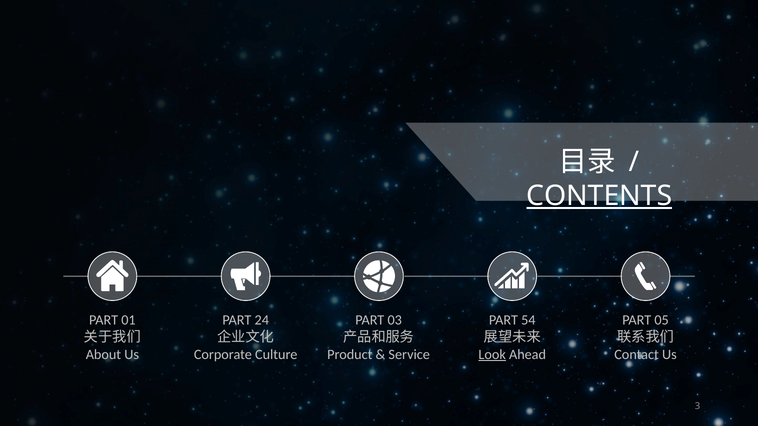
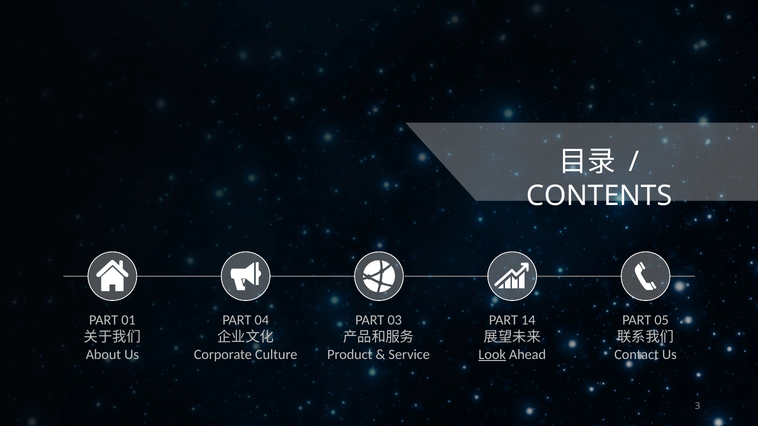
CONTENTS underline: present -> none
24: 24 -> 04
54: 54 -> 14
